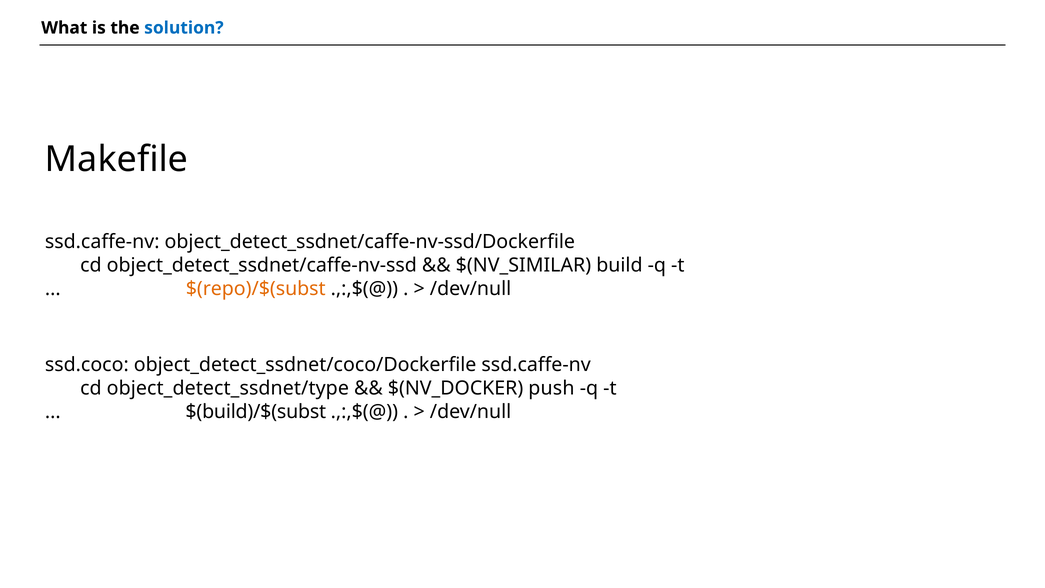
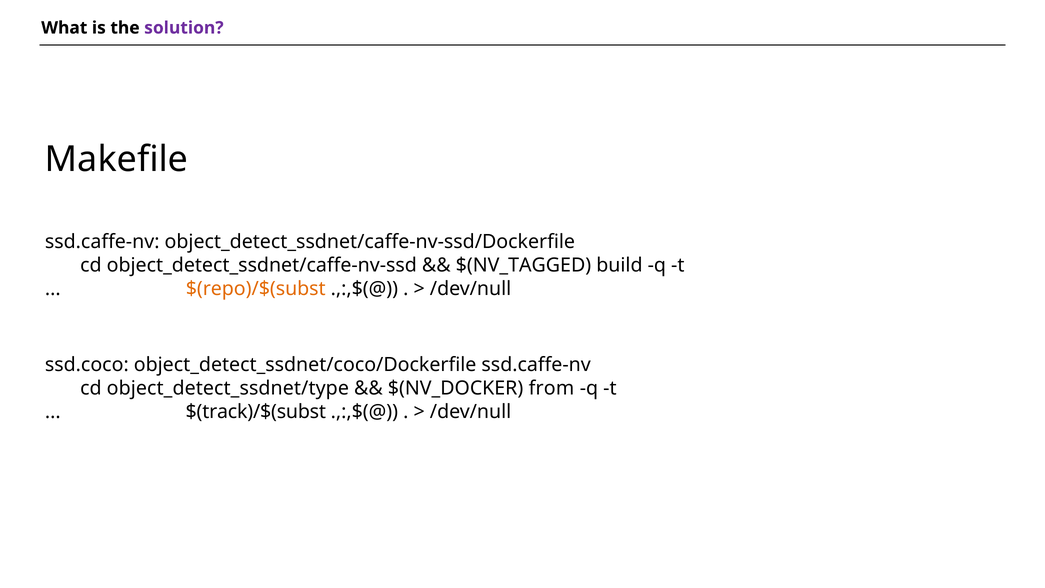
solution colour: blue -> purple
$(NV_SIMILAR: $(NV_SIMILAR -> $(NV_TAGGED
push: push -> from
$(build)/$(subst: $(build)/$(subst -> $(track)/$(subst
